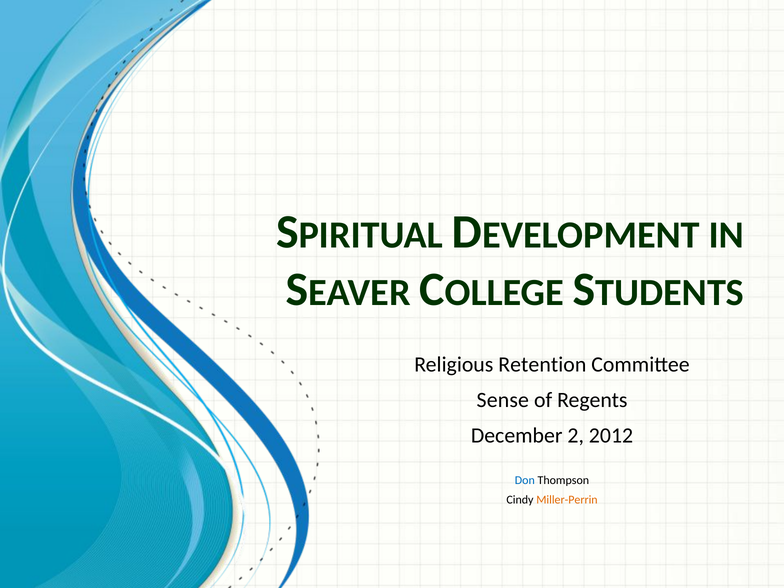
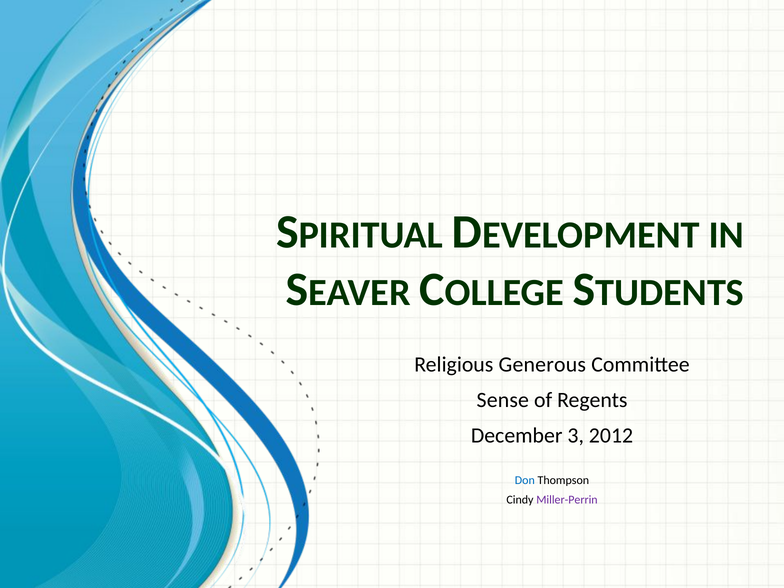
Retention: Retention -> Generous
2: 2 -> 3
Miller-Perrin colour: orange -> purple
